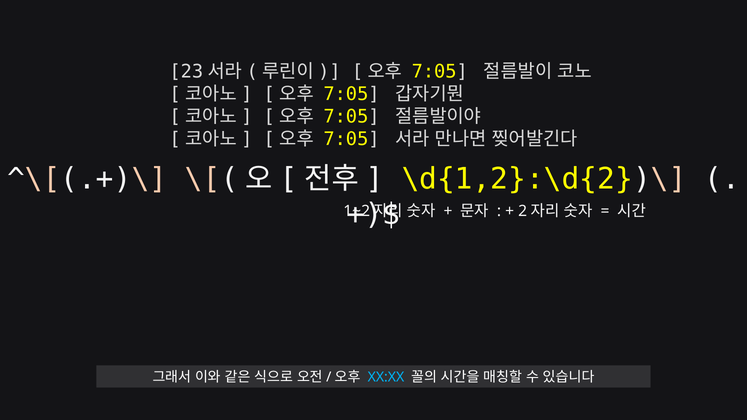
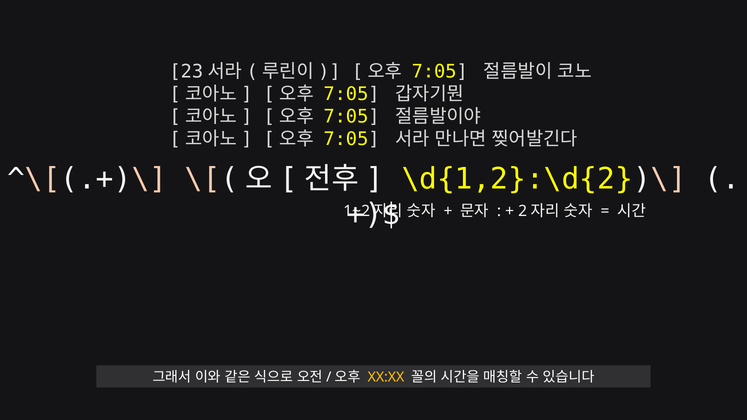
XX:XX colour: light blue -> yellow
